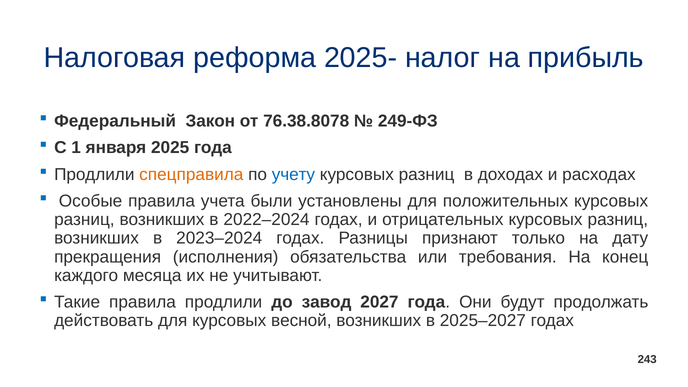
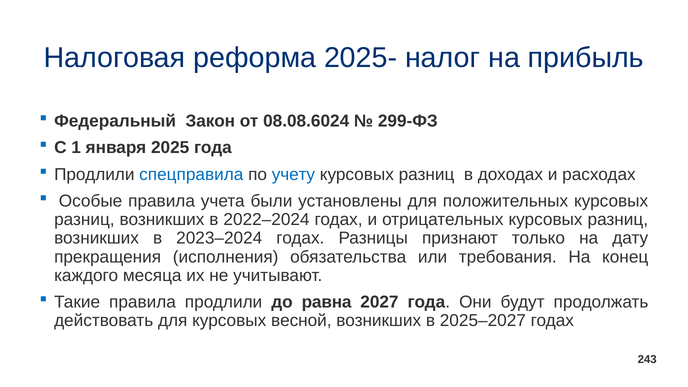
76.38.8078: 76.38.8078 -> 08.08.6024
249-ФЗ: 249-ФЗ -> 299-ФЗ
спецправила colour: orange -> blue
завод: завод -> равна
